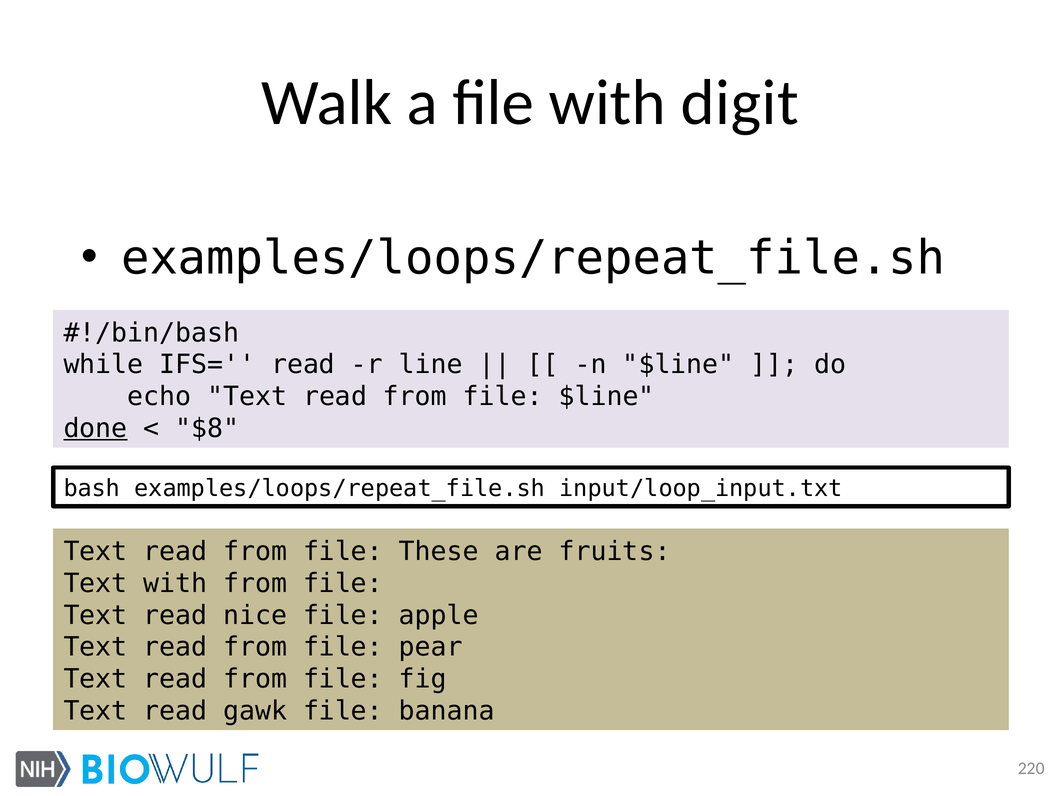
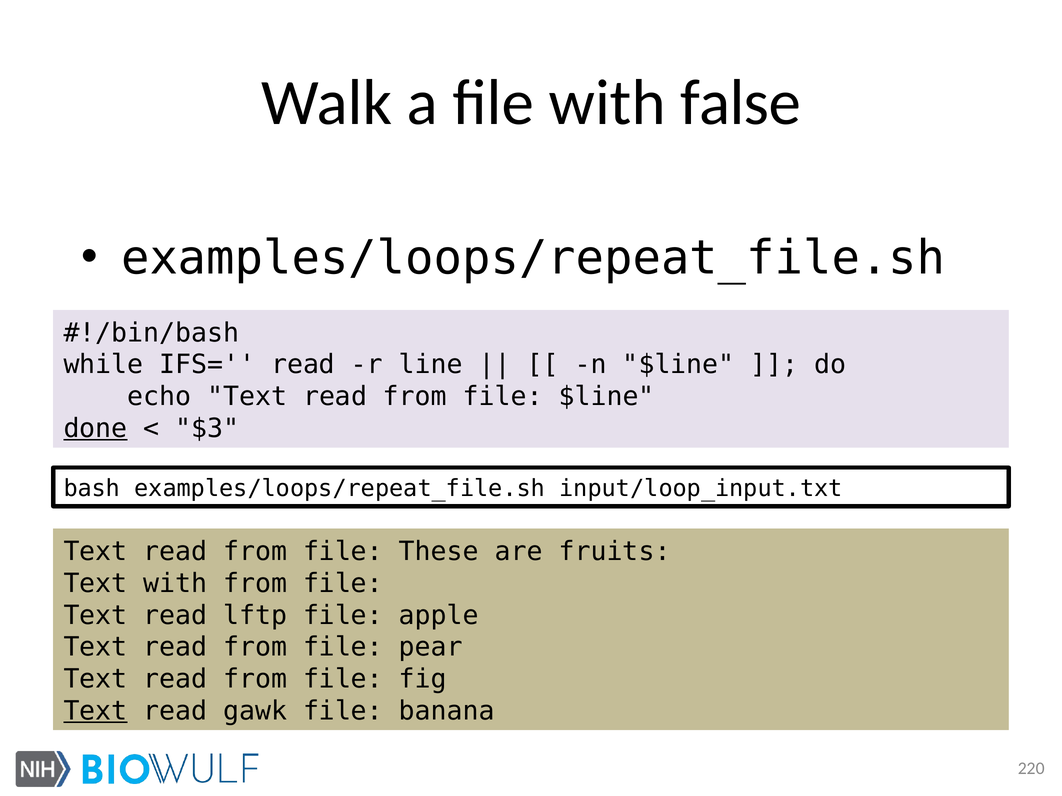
digit: digit -> false
$8: $8 -> $3
nice: nice -> lftp
Text at (95, 711) underline: none -> present
